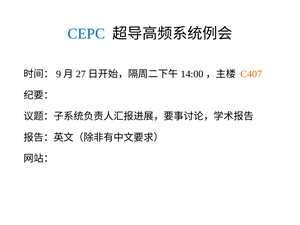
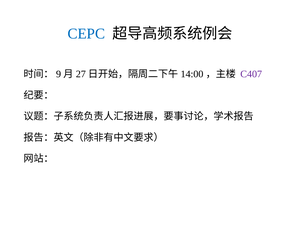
C407 colour: orange -> purple
